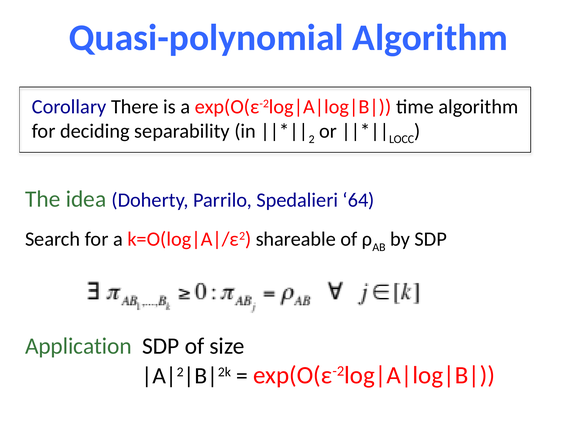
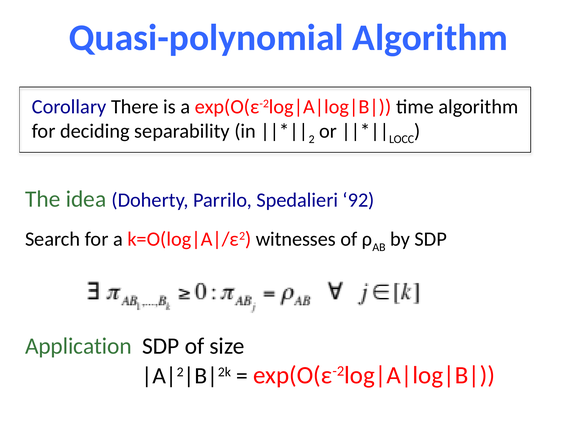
64: 64 -> 92
shareable: shareable -> witnesses
